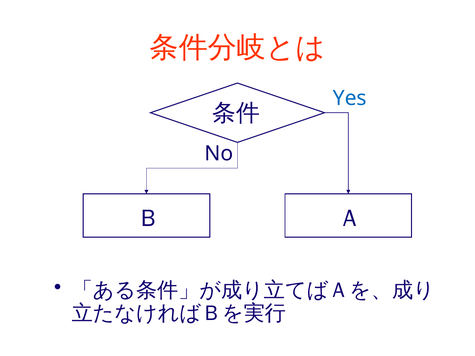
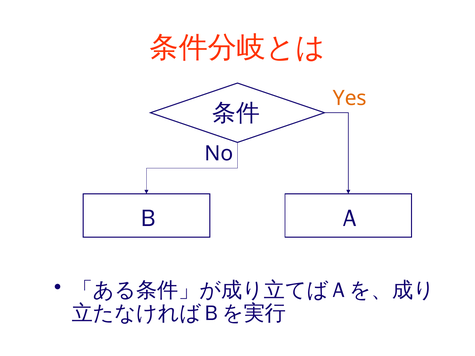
Yes colour: blue -> orange
